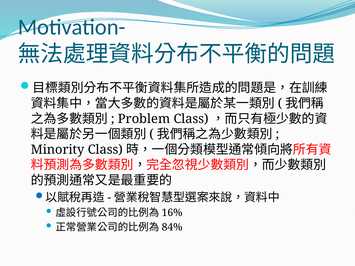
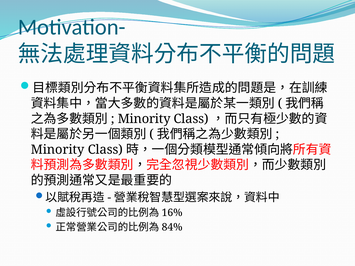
Problem at (144, 119): Problem -> Minority
